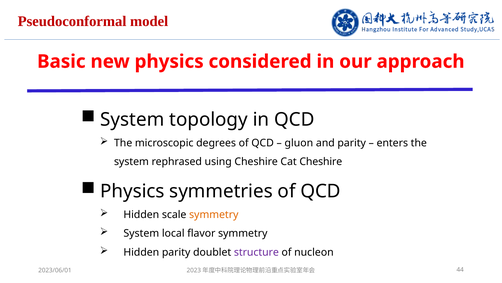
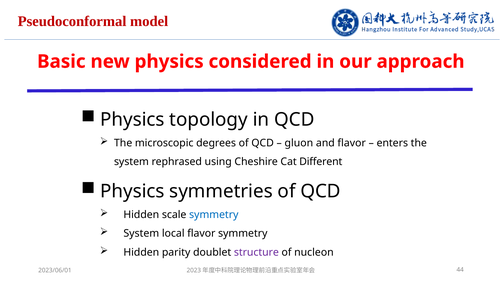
System at (132, 119): System -> Physics
and parity: parity -> flavor
Cat Cheshire: Cheshire -> Different
symmetry at (214, 214) colour: orange -> blue
